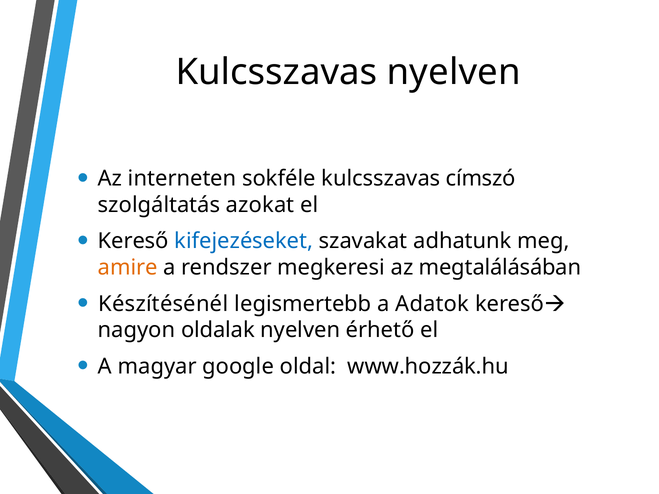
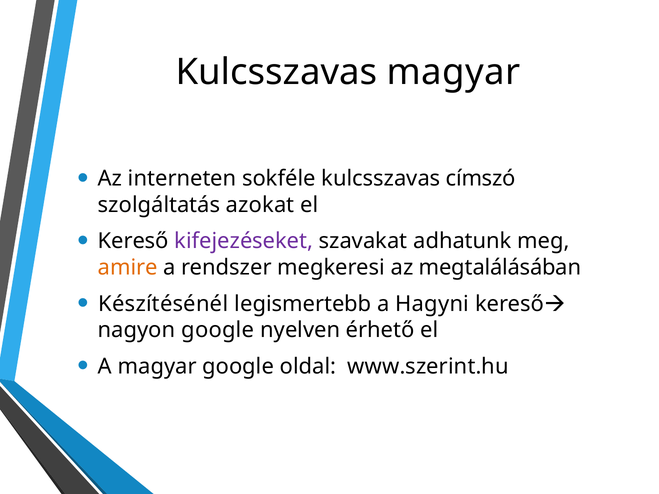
Kulcsszavas nyelven: nyelven -> magyar
kifejezéseket colour: blue -> purple
Adatok: Adatok -> Hagyni
nagyon oldalak: oldalak -> google
www.hozzák.hu: www.hozzák.hu -> www.szerint.hu
